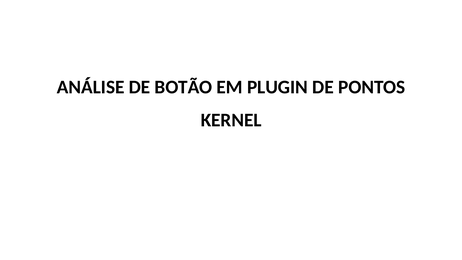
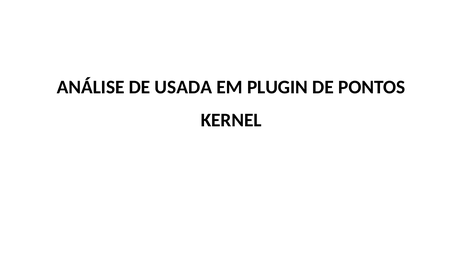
BOTÃO: BOTÃO -> USADA
